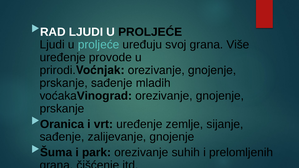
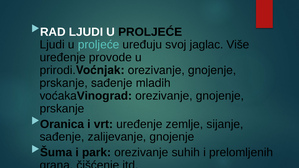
svoj grana: grana -> jaglac
